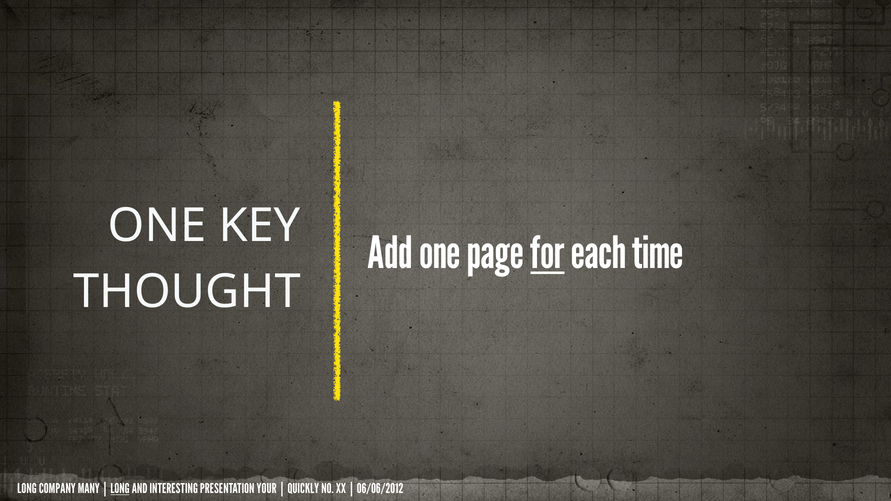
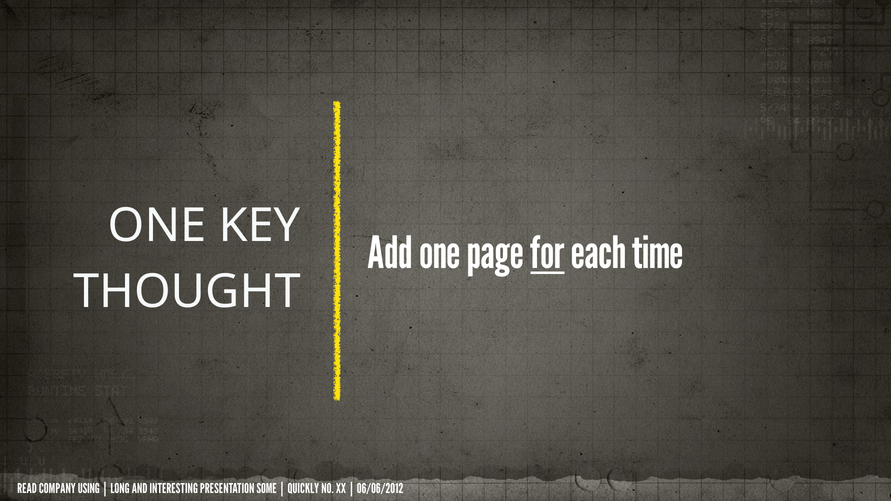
LONG at (27, 489): LONG -> READ
MANY: MANY -> USING
LONG at (120, 489) underline: present -> none
YOUR: YOUR -> SOME
